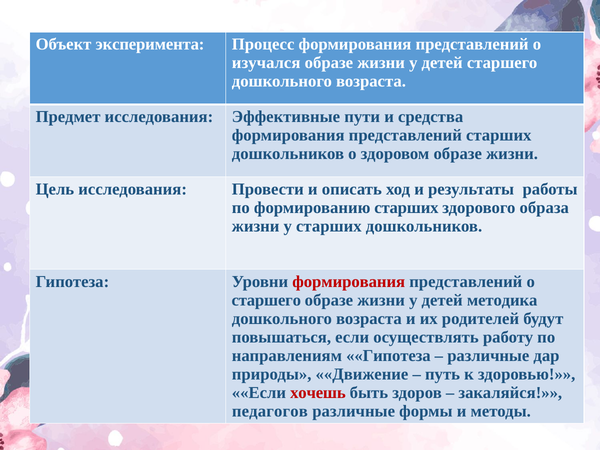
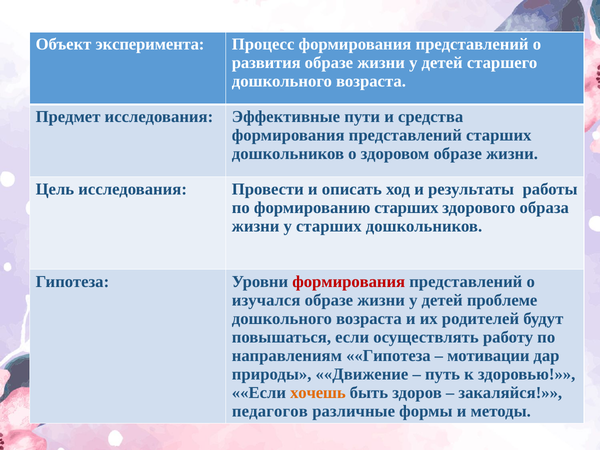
изучался: изучался -> развития
старшего at (266, 300): старшего -> изучался
методика: методика -> проблеме
различные at (488, 356): различные -> мотивации
хочешь colour: red -> orange
